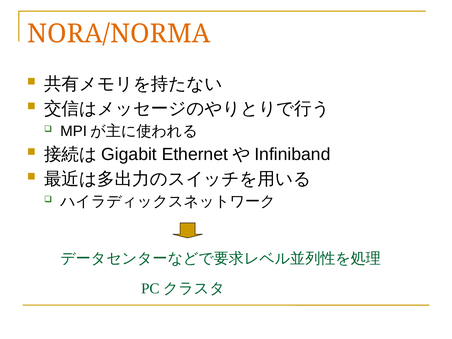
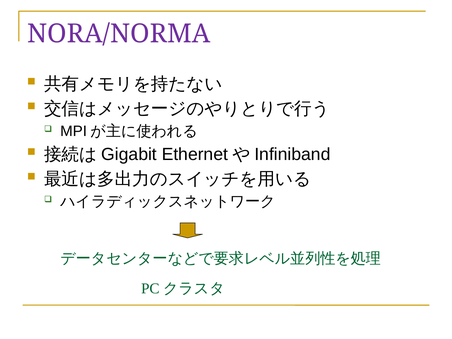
NORA/NORMA colour: orange -> purple
